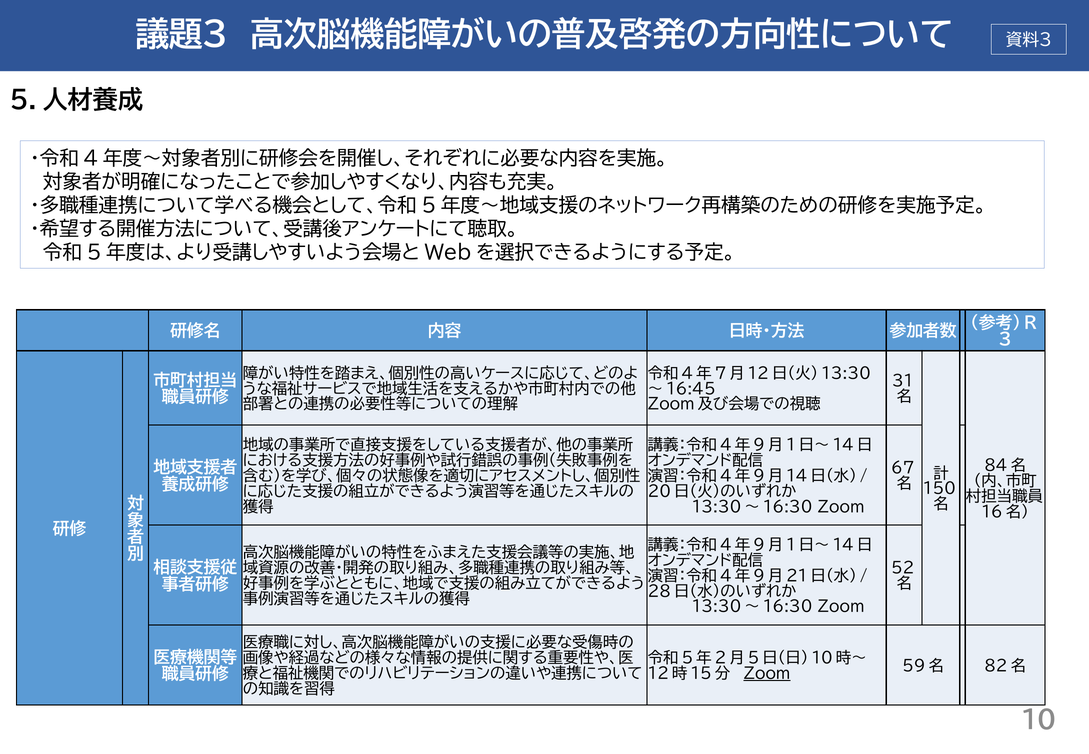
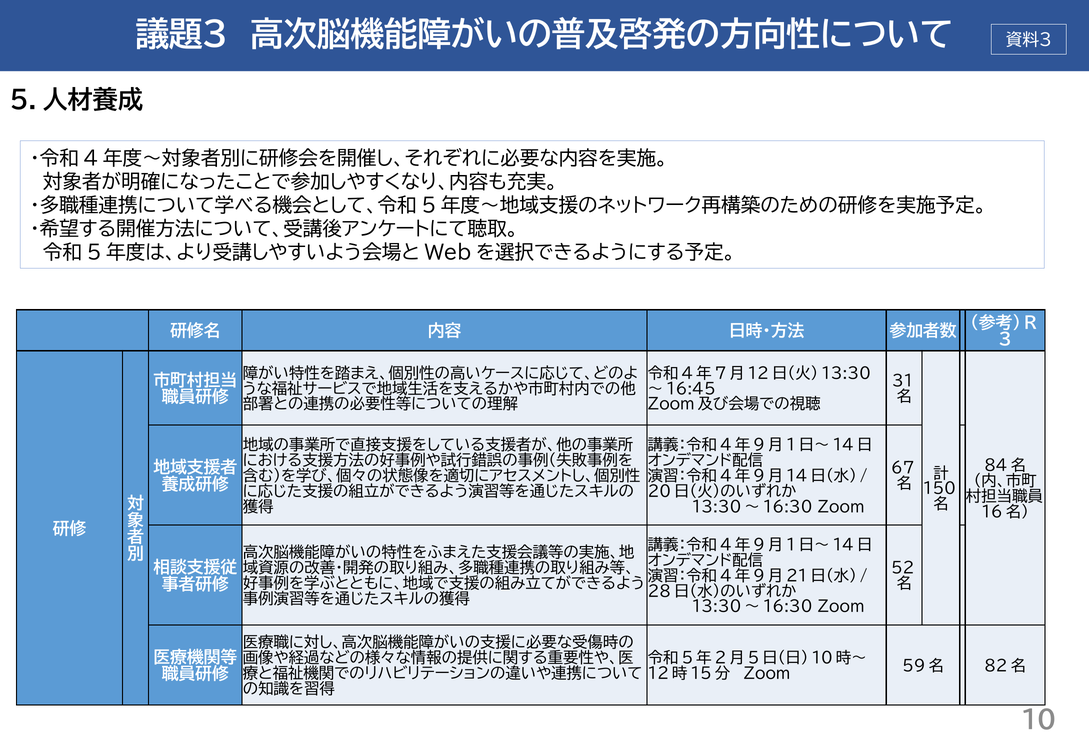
Zoom at (767, 674) underline: present -> none
